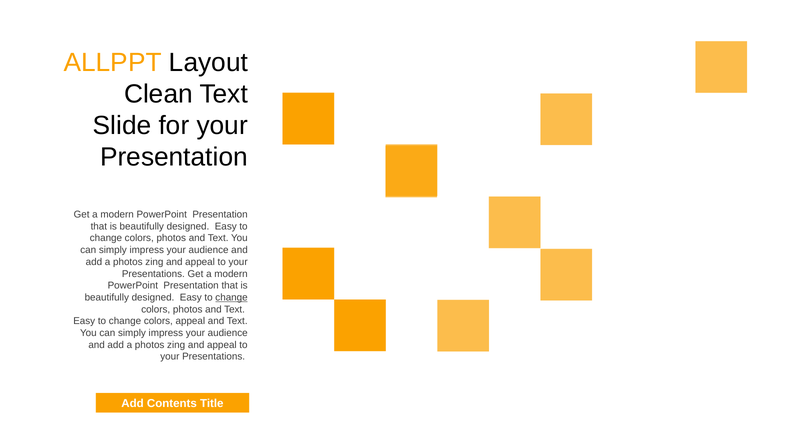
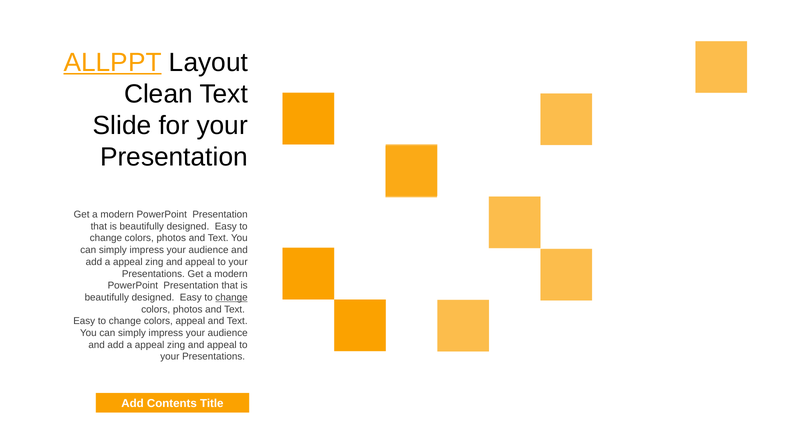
ALLPPT underline: none -> present
photos at (128, 262): photos -> appeal
photos at (150, 345): photos -> appeal
